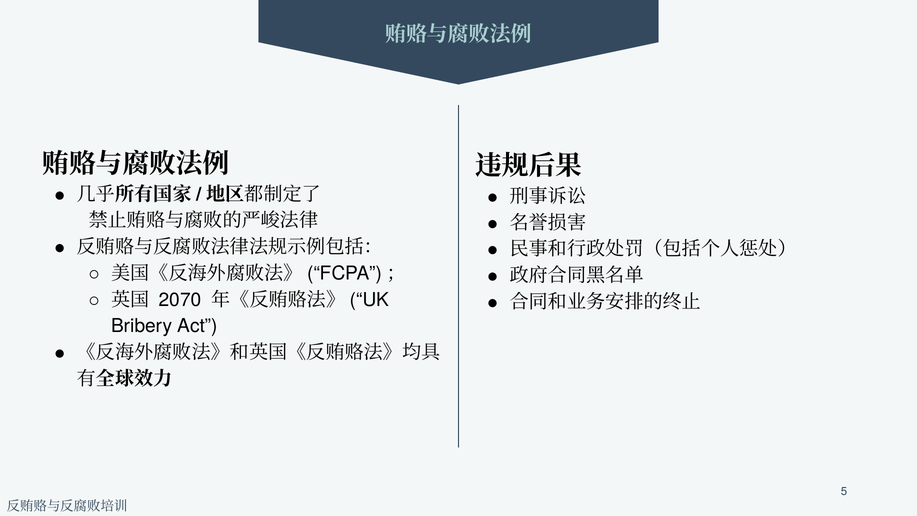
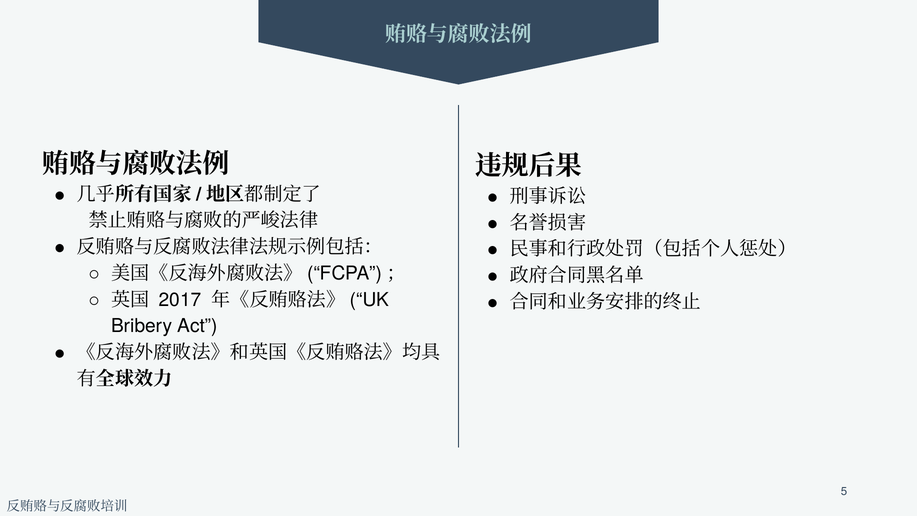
2070: 2070 -> 2017
